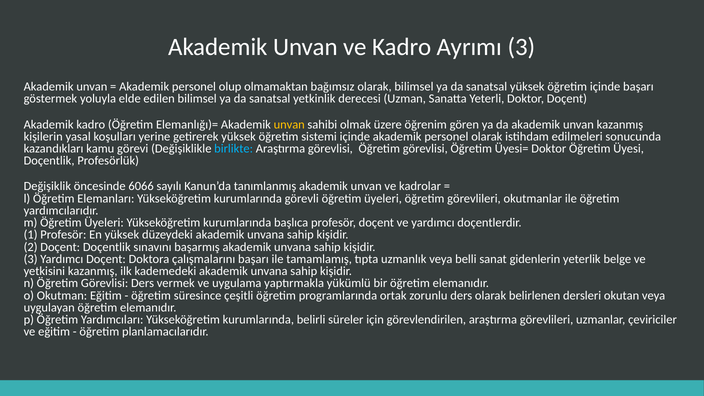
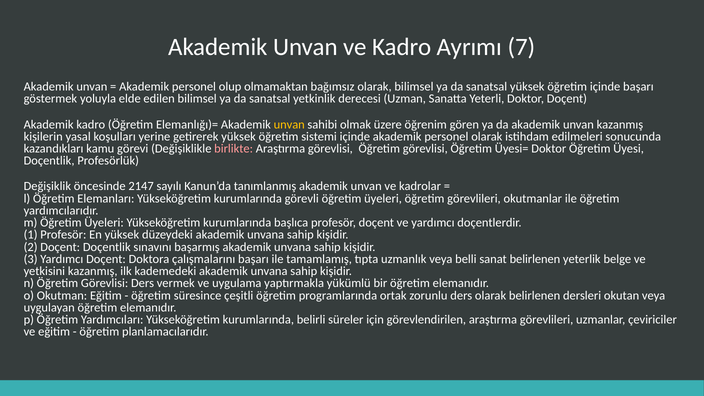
Ayrımı 3: 3 -> 7
birlikte colour: light blue -> pink
6066: 6066 -> 2147
sanat gidenlerin: gidenlerin -> belirlenen
